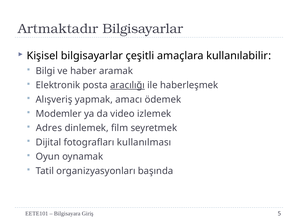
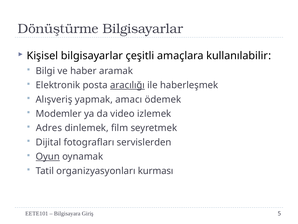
Artmaktadır: Artmaktadır -> Dönüştürme
kullanılması: kullanılması -> servislerden
Oyun underline: none -> present
başında: başında -> kurması
